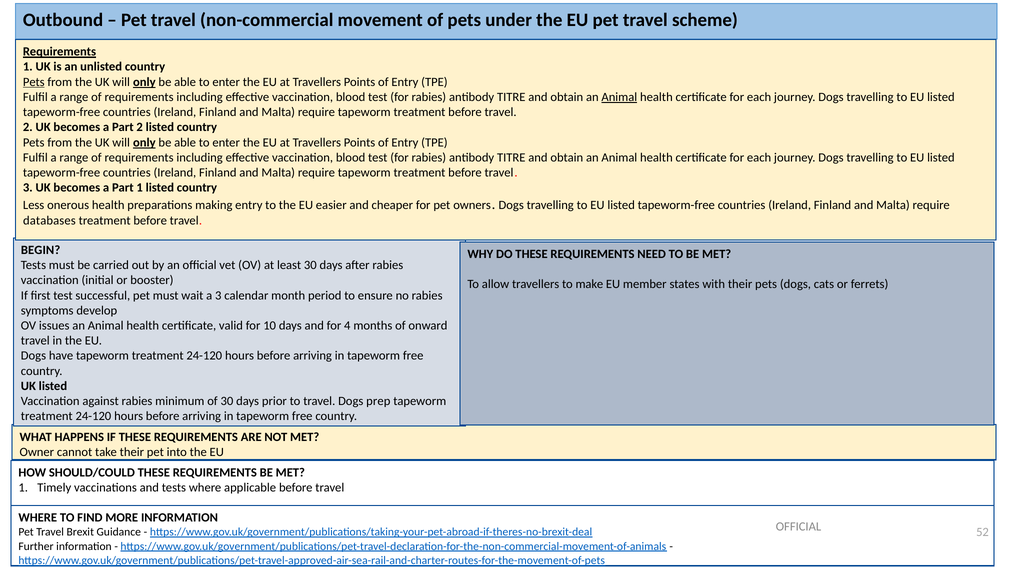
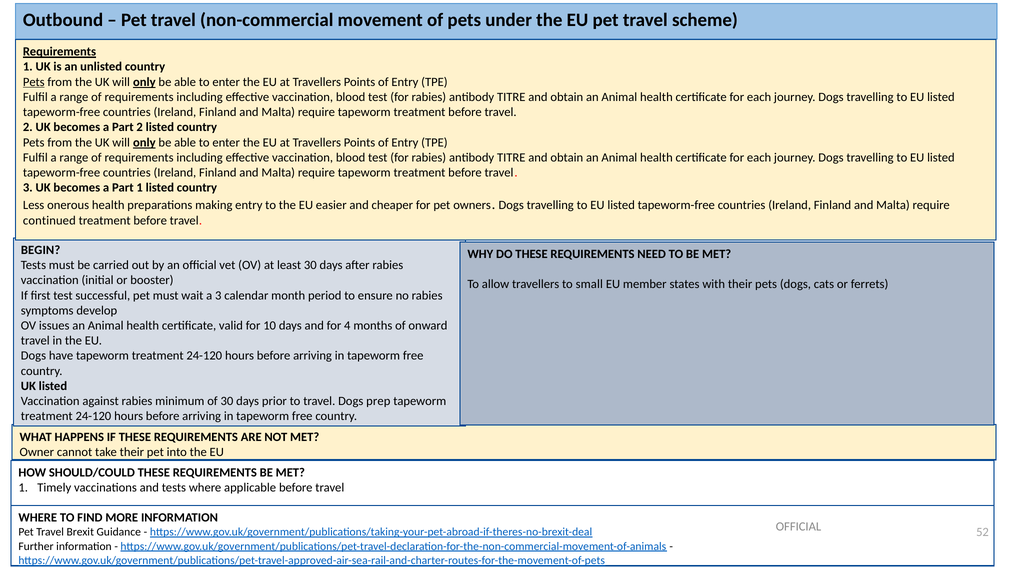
Animal at (619, 97) underline: present -> none
databases: databases -> continued
make: make -> small
